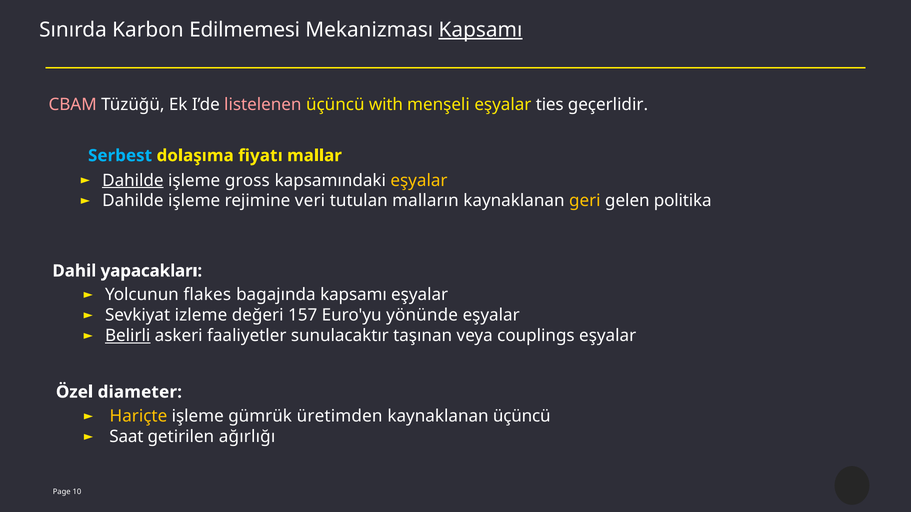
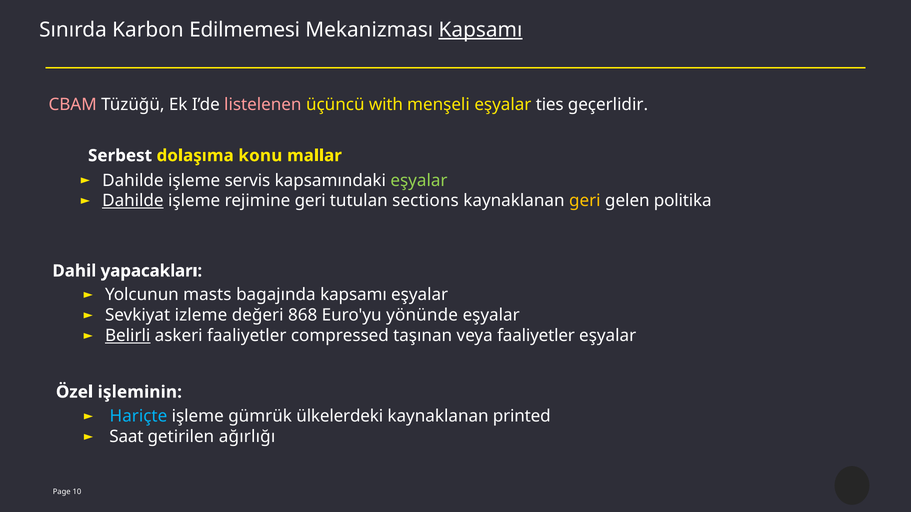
Serbest colour: light blue -> white
fiyatı: fiyatı -> konu
Dahilde at (133, 180) underline: present -> none
gross: gross -> servis
eşyalar at (419, 180) colour: yellow -> light green
Dahilde at (133, 201) underline: none -> present
rejimine veri: veri -> geri
malların: malların -> sections
flakes: flakes -> masts
157: 157 -> 868
sunulacaktır: sunulacaktır -> compressed
veya couplings: couplings -> faaliyetler
diameter: diameter -> işleminin
Hariçte colour: yellow -> light blue
üretimden: üretimden -> ülkelerdeki
kaynaklanan üçüncü: üçüncü -> printed
